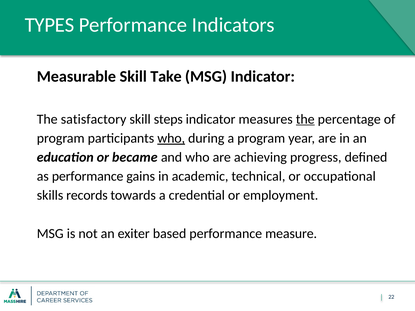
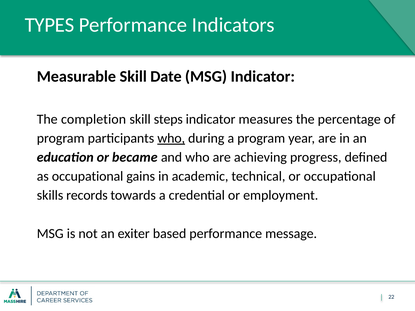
Take: Take -> Date
satisfactory: satisfactory -> completion
the at (305, 119) underline: present -> none
as performance: performance -> occupational
measure: measure -> message
